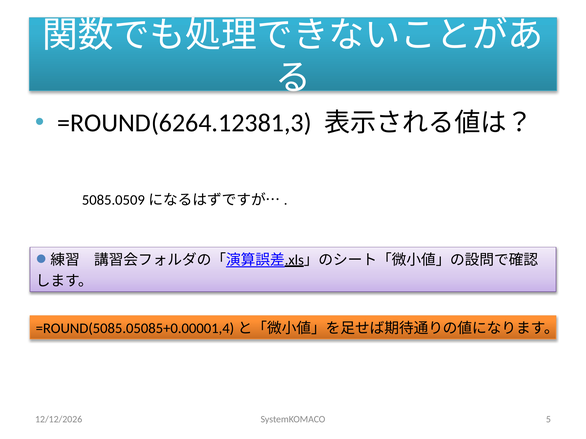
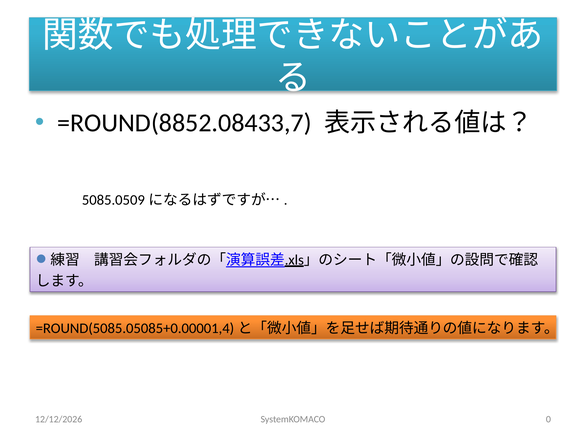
=ROUND(6264.12381,3: =ROUND(6264.12381,3 -> =ROUND(8852.08433,7
5: 5 -> 0
